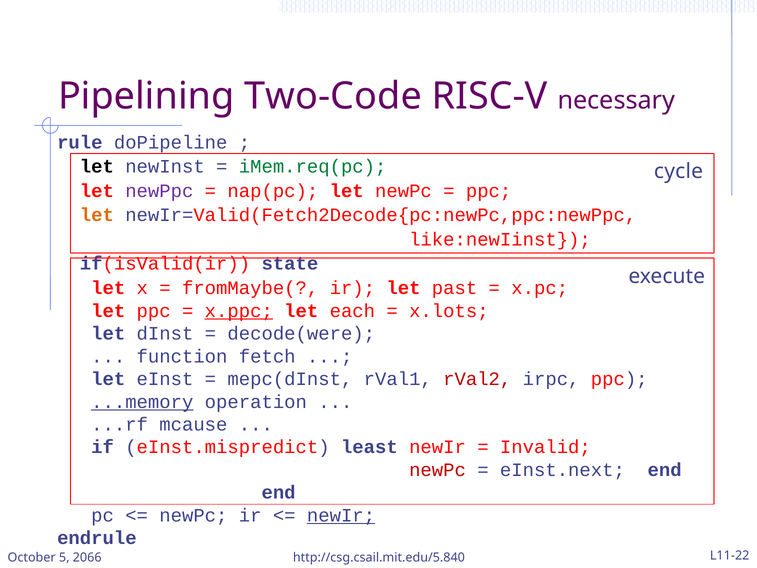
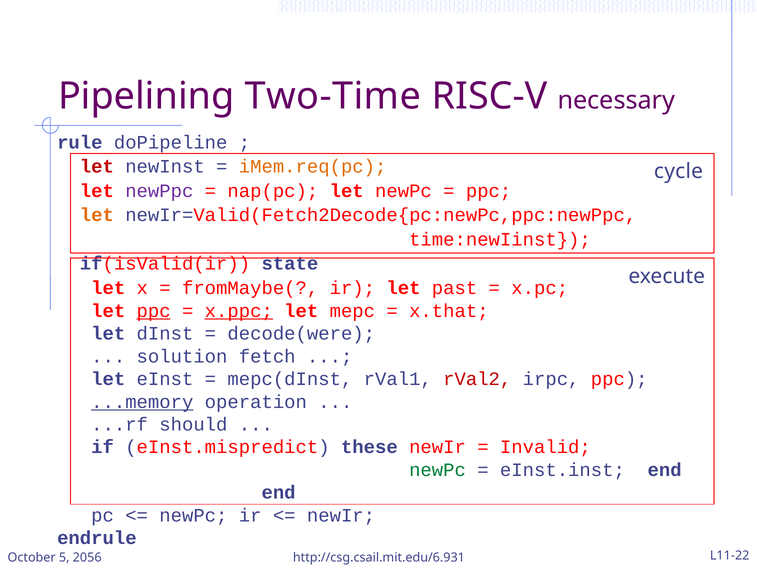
Two-Code: Two-Code -> Two-Time
let at (97, 167) colour: black -> red
iMem.req(pc colour: green -> orange
like:newIinst: like:newIinst -> time:newIinst
ppc at (154, 311) underline: none -> present
each: each -> mepc
x.lots: x.lots -> x.that
function: function -> solution
mcause: mcause -> should
least: least -> these
newPc at (438, 470) colour: red -> green
eInst.next: eInst.next -> eInst.inst
newIr at (341, 515) underline: present -> none
2066: 2066 -> 2056
http://csg.csail.mit.edu/5.840: http://csg.csail.mit.edu/5.840 -> http://csg.csail.mit.edu/6.931
